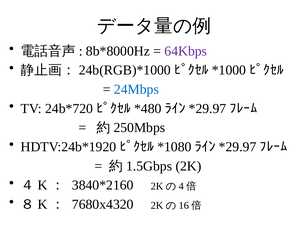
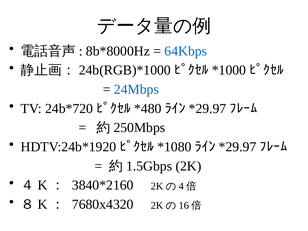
64Kbps colour: purple -> blue
